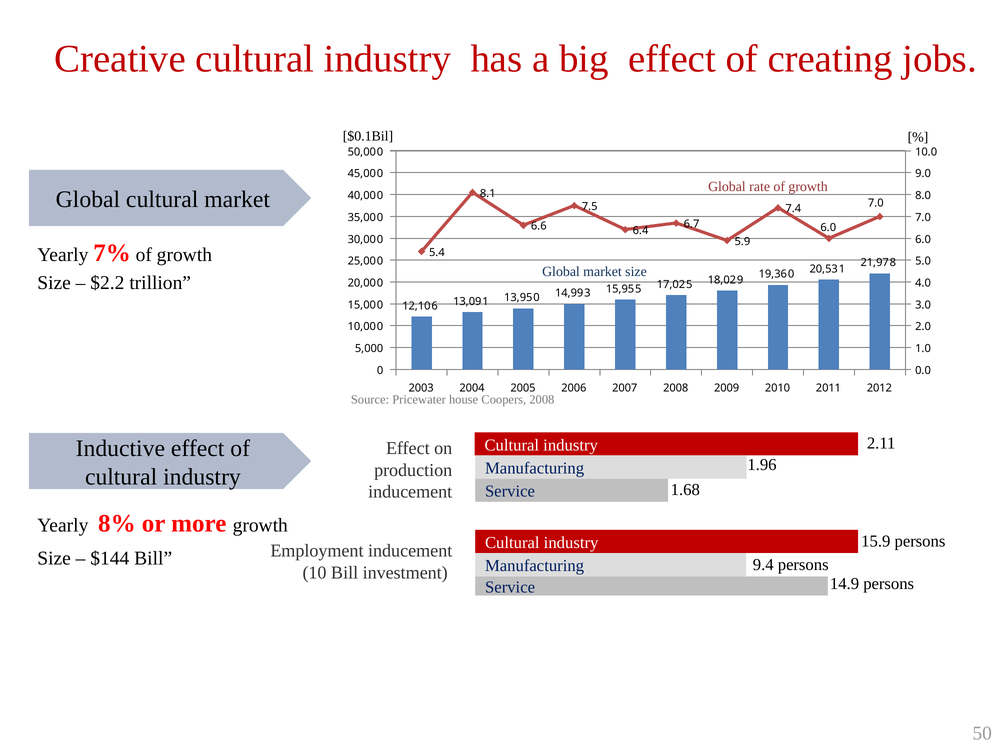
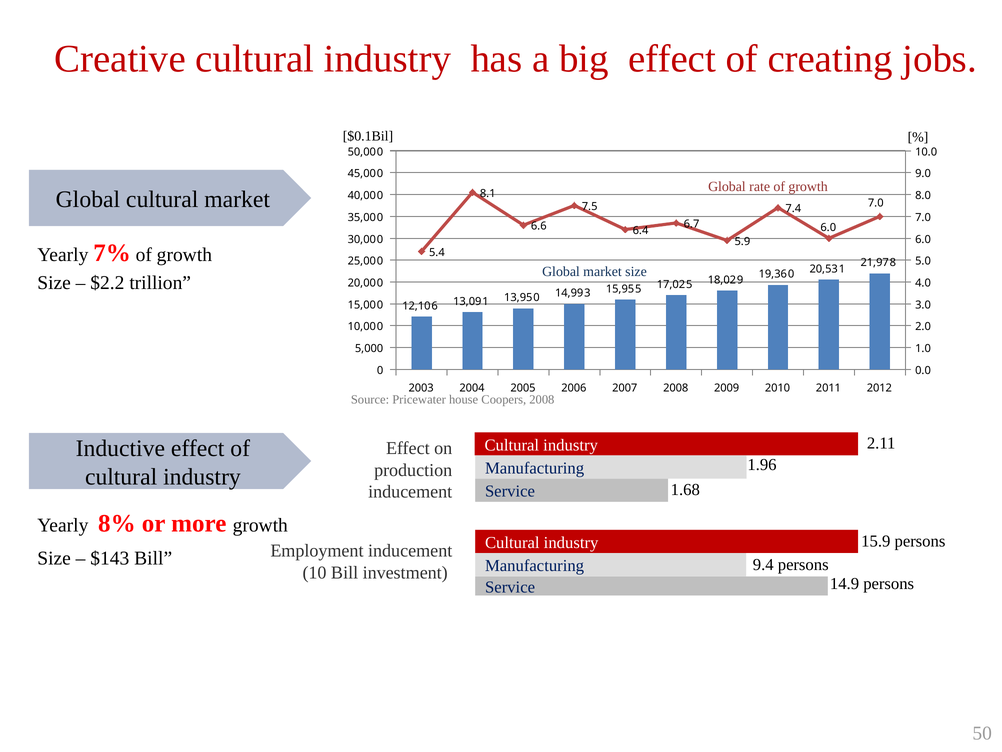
$144: $144 -> $143
